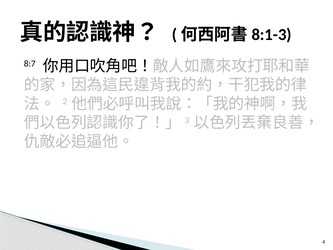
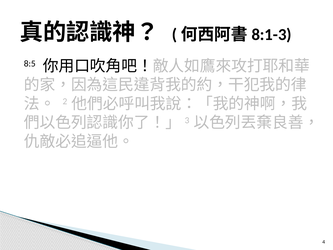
8:7: 8:7 -> 8:5
